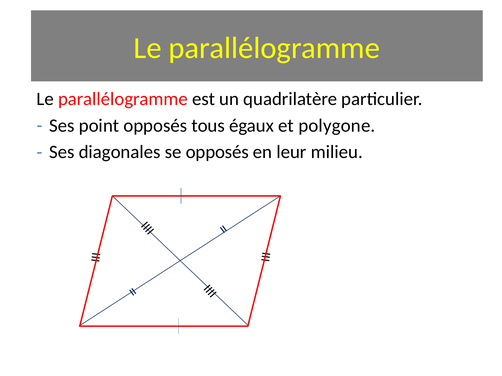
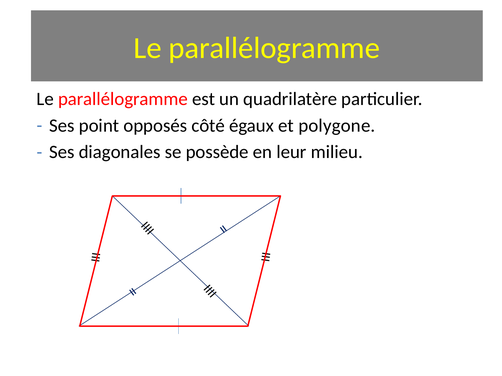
tous: tous -> côté
se opposés: opposés -> possède
